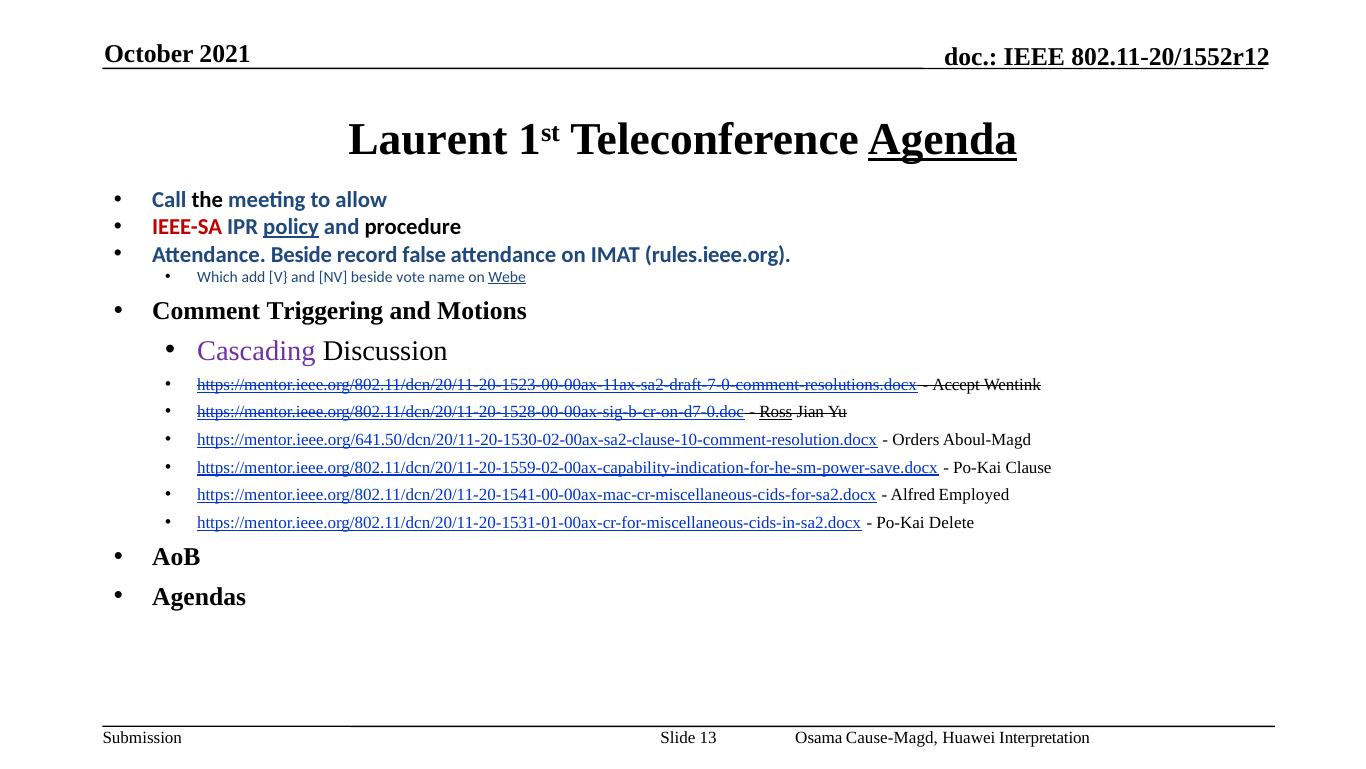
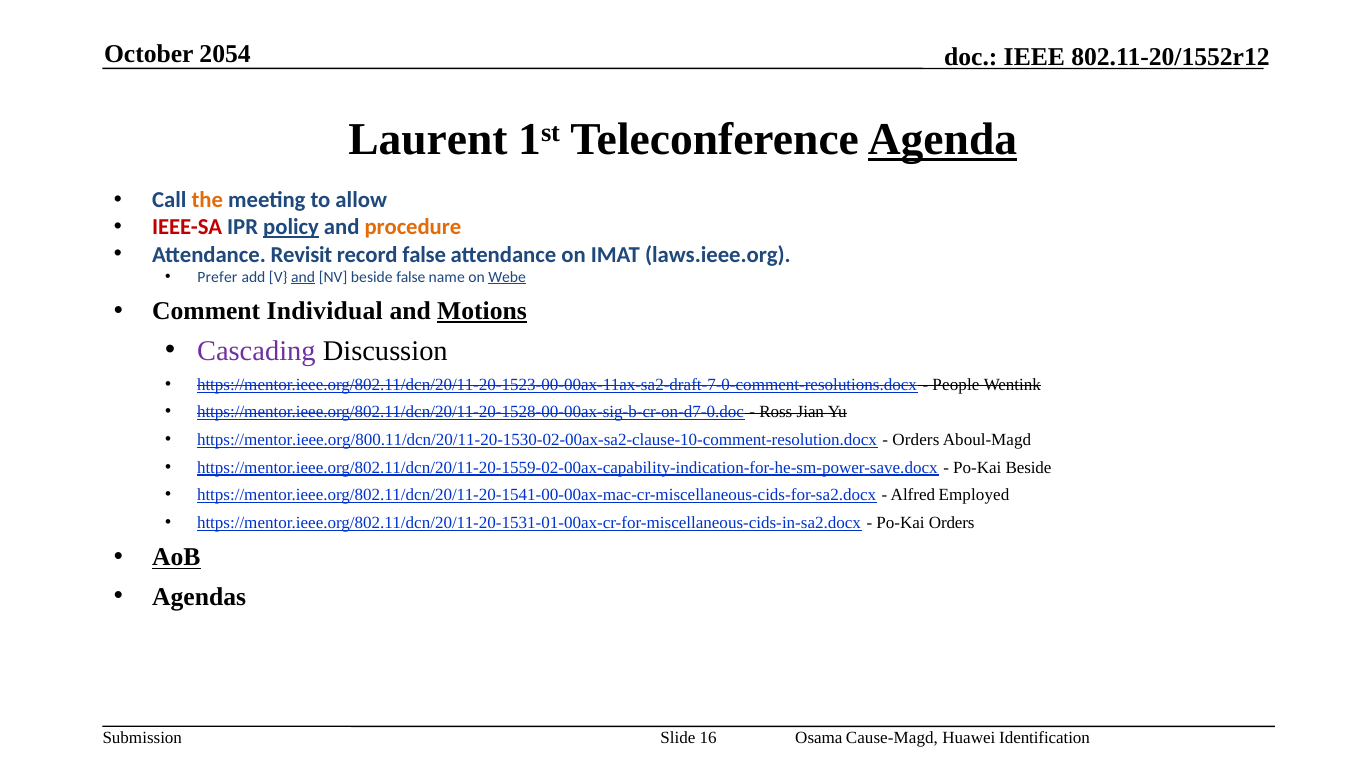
2021: 2021 -> 2054
the colour: black -> orange
procedure colour: black -> orange
Attendance Beside: Beside -> Revisit
rules.ieee.org: rules.ieee.org -> laws.ieee.org
Which: Which -> Prefer
and at (303, 277) underline: none -> present
beside vote: vote -> false
Triggering: Triggering -> Individual
Motions underline: none -> present
Accept: Accept -> People
Ross underline: present -> none
https://mentor.ieee.org/641.50/dcn/20/11-20-1530-02-00ax-sa2-clause-10-comment-resolution.docx: https://mentor.ieee.org/641.50/dcn/20/11-20-1530-02-00ax-sa2-clause-10-comment-resolution.docx -> https://mentor.ieee.org/800.11/dcn/20/11-20-1530-02-00ax-sa2-clause-10-comment-resolution.docx
Po-Kai Clause: Clause -> Beside
Po-Kai Delete: Delete -> Orders
AoB underline: none -> present
13: 13 -> 16
Interpretation: Interpretation -> Identification
